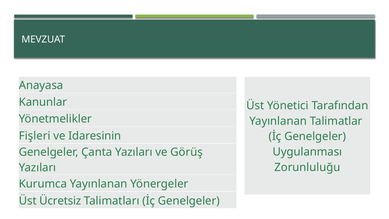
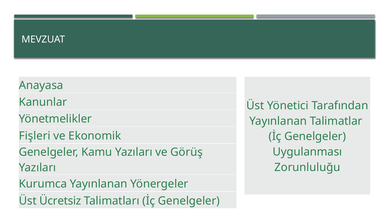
Idaresinin: Idaresinin -> Ekonomik
Çanta: Çanta -> Kamu
